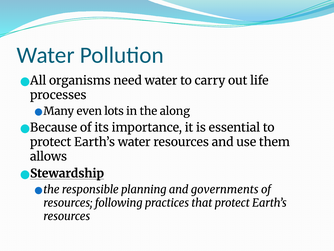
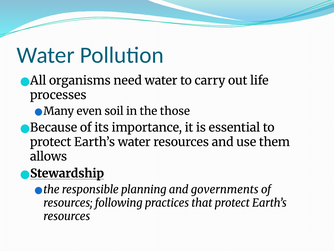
lots: lots -> soil
along: along -> those
